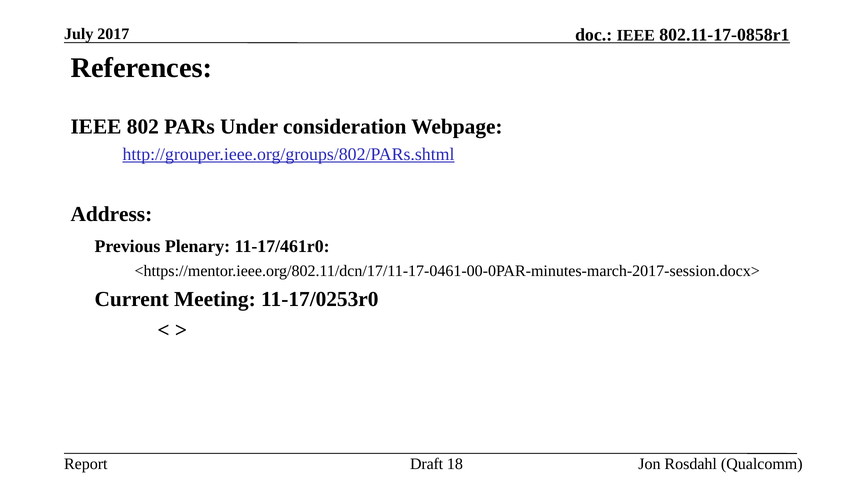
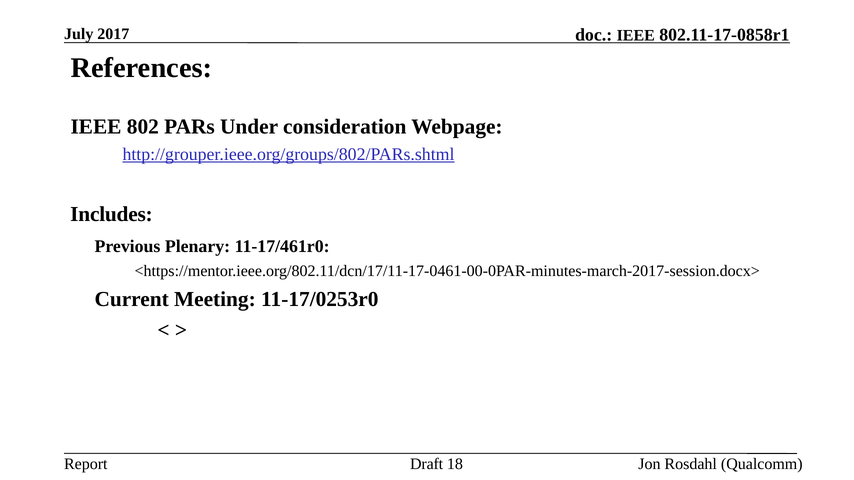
Address: Address -> Includes
